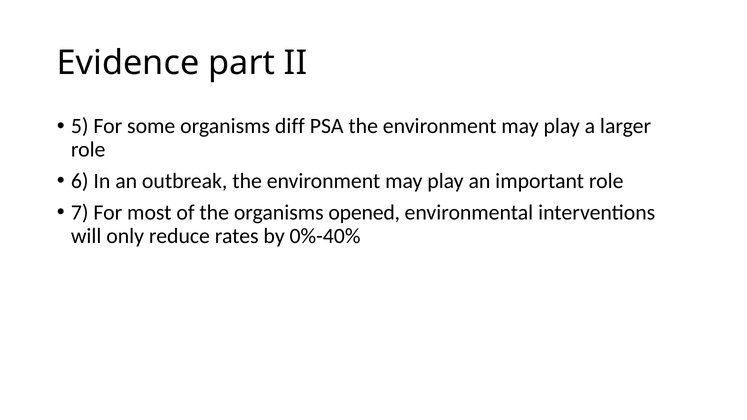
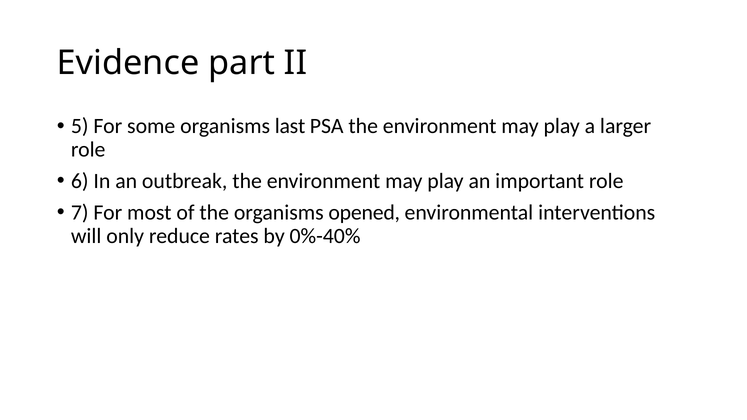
diff: diff -> last
